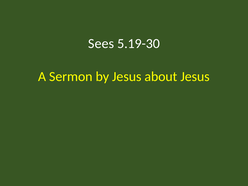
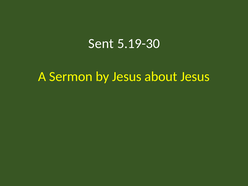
Sees: Sees -> Sent
